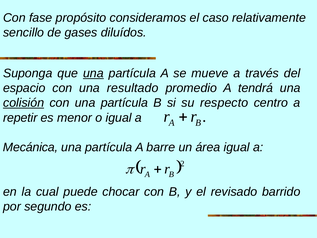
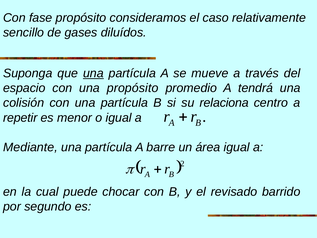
una resultado: resultado -> propósito
colisión underline: present -> none
respecto: respecto -> relaciona
Mecánica: Mecánica -> Mediante
